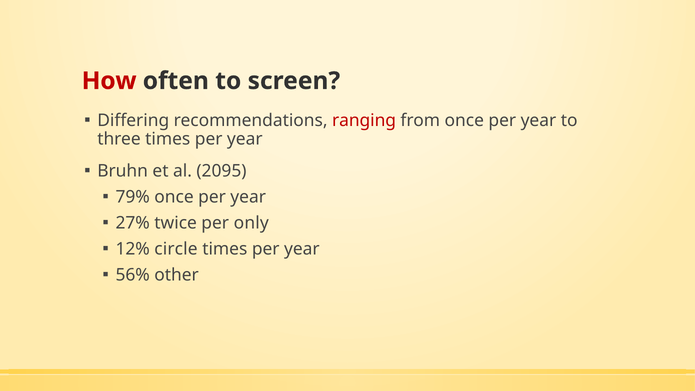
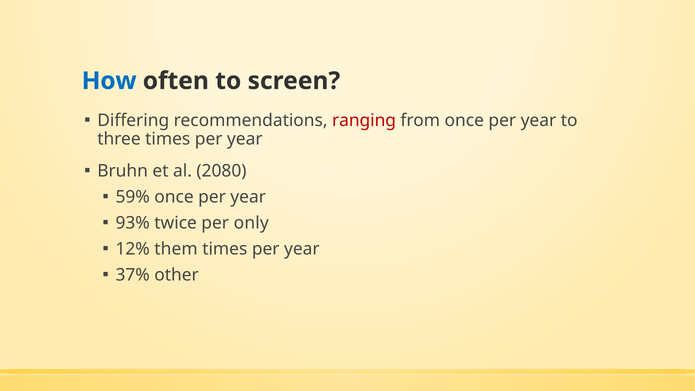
How colour: red -> blue
2095: 2095 -> 2080
79%: 79% -> 59%
27%: 27% -> 93%
circle: circle -> them
56%: 56% -> 37%
